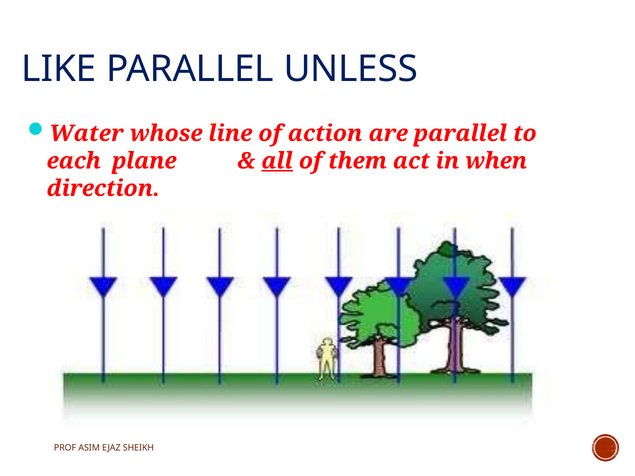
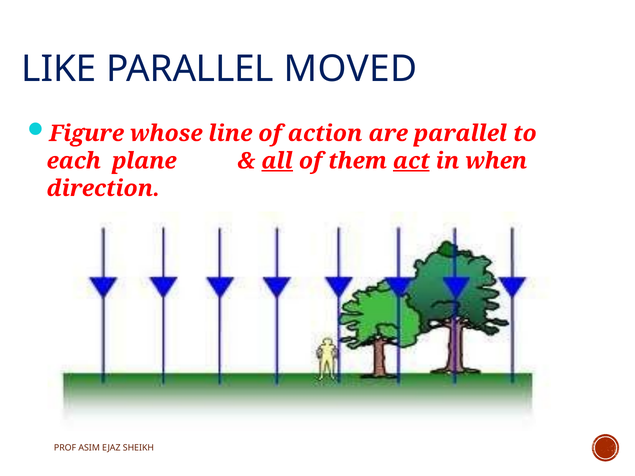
UNLESS: UNLESS -> MOVED
Water: Water -> Figure
act underline: none -> present
